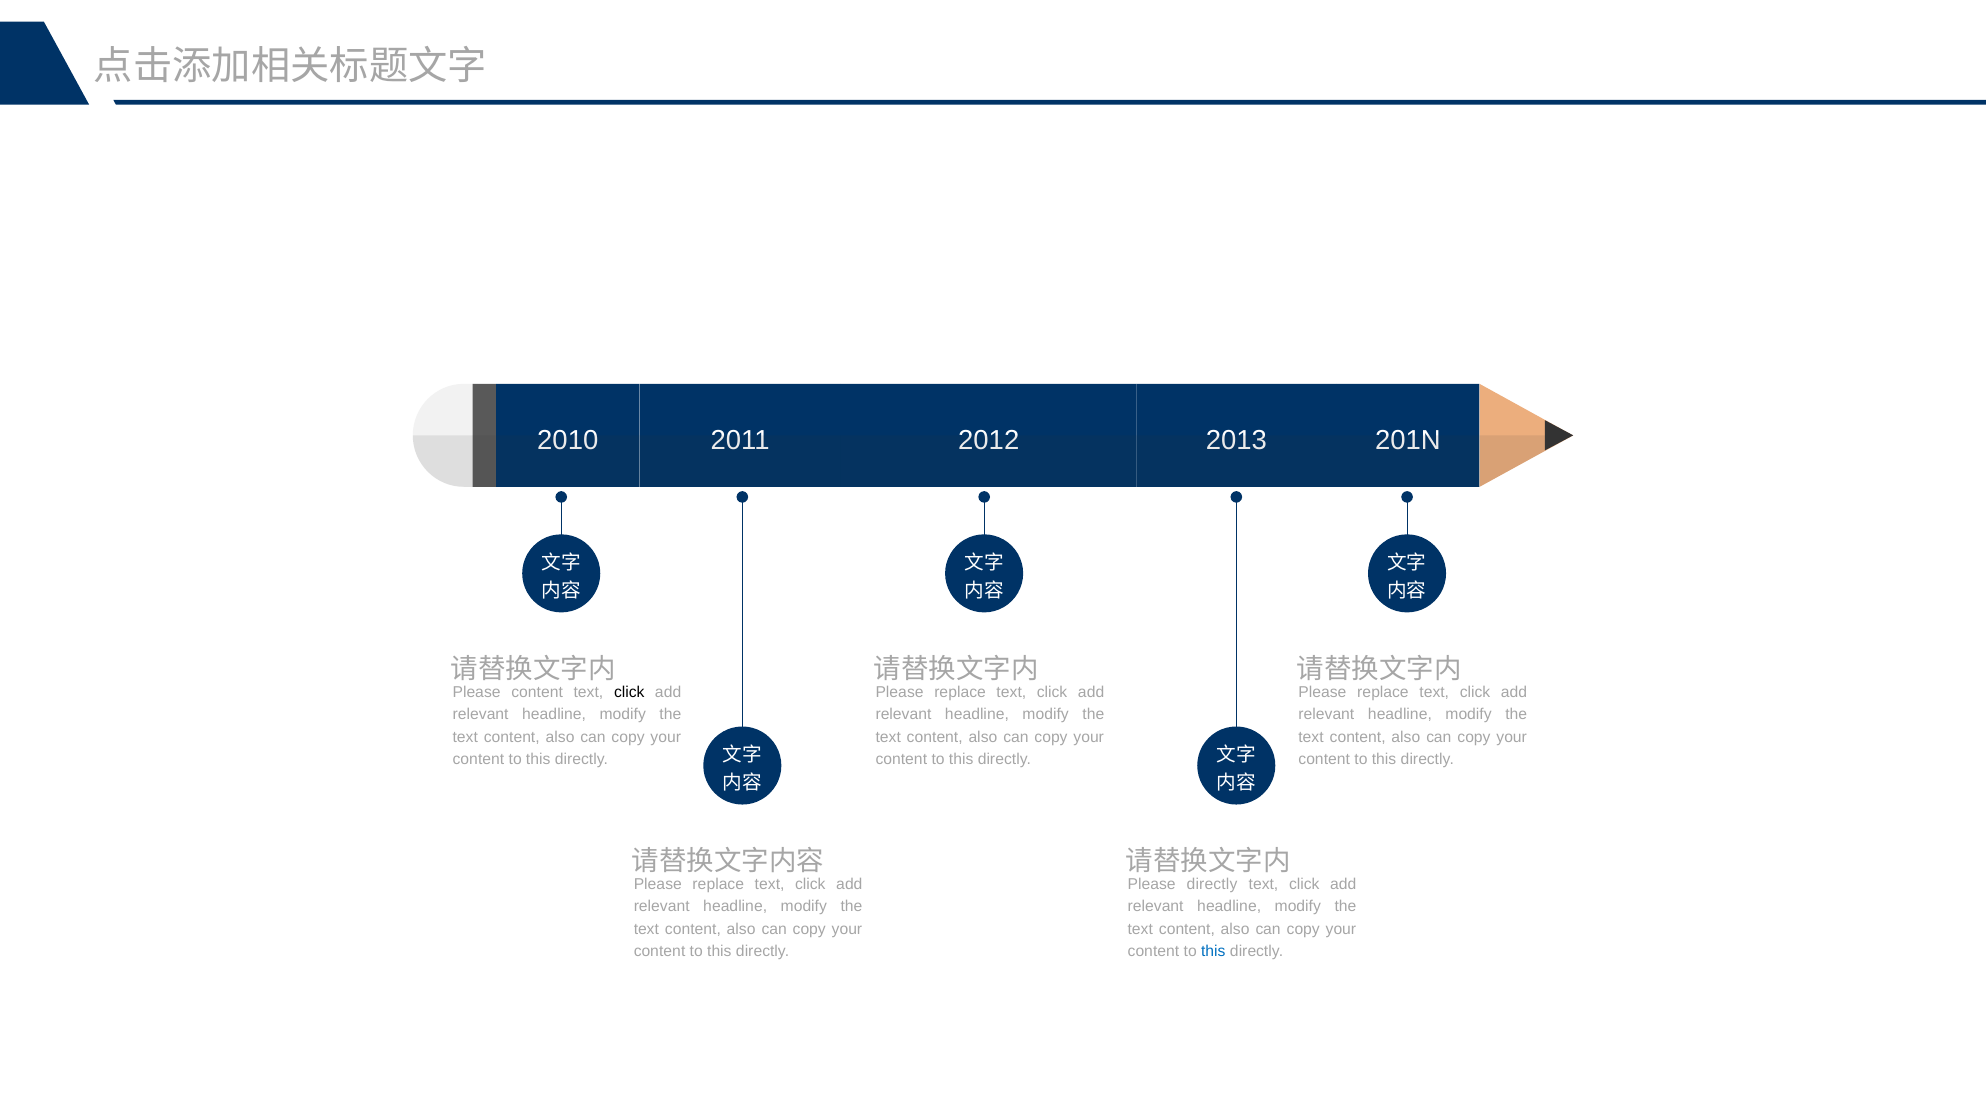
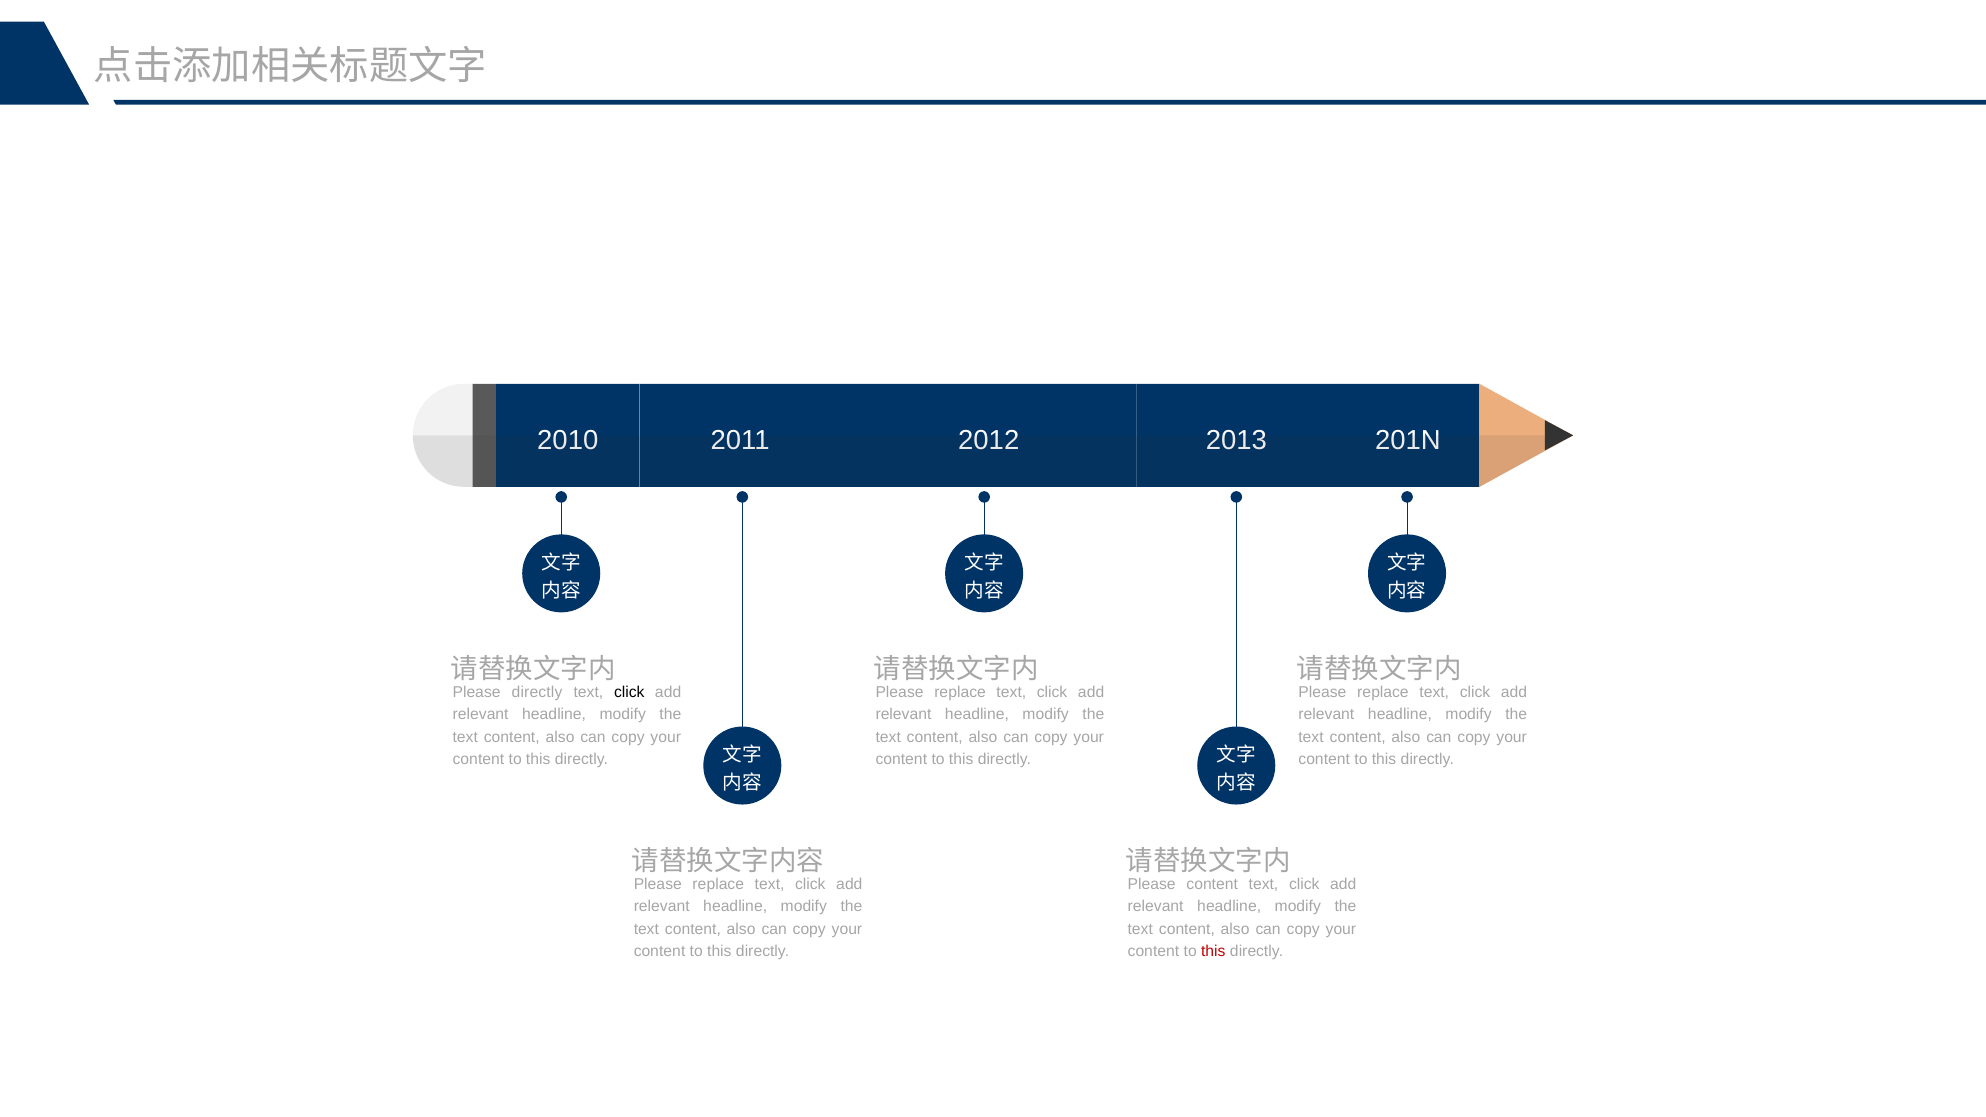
Please content: content -> directly
Please directly: directly -> content
this at (1213, 952) colour: blue -> red
